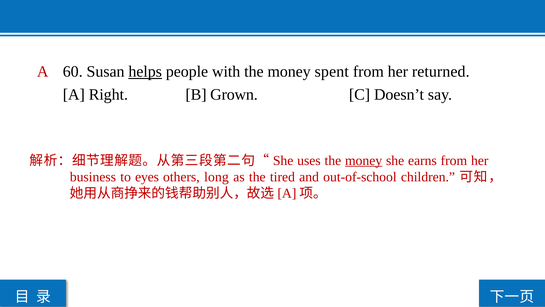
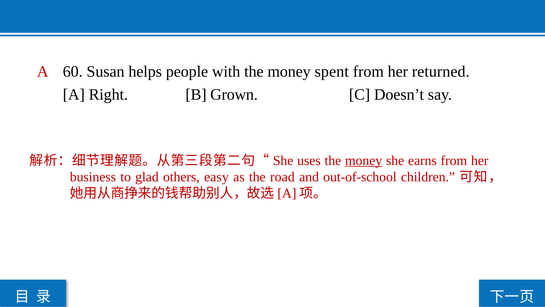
helps underline: present -> none
eyes: eyes -> glad
long: long -> easy
tired: tired -> road
